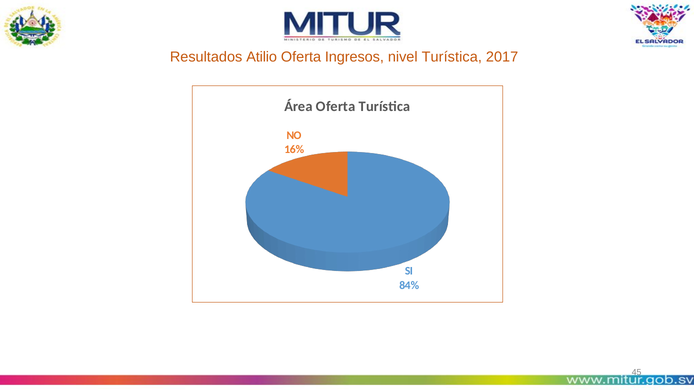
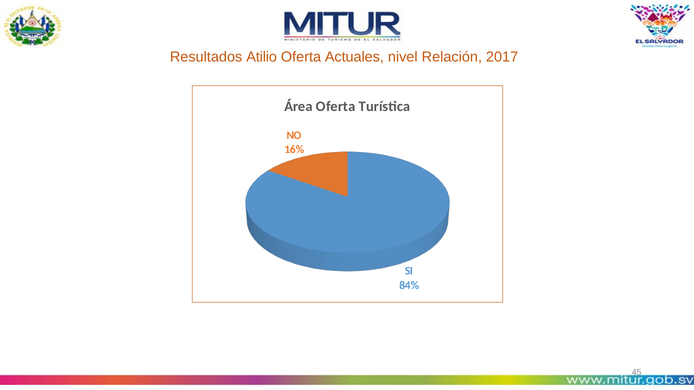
Ingresos: Ingresos -> Actuales
nivel Turística: Turística -> Relación
